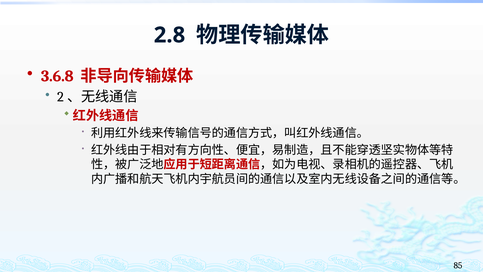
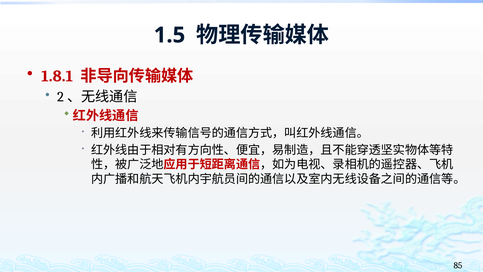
2.8: 2.8 -> 1.5
3.6.8: 3.6.8 -> 1.8.1
